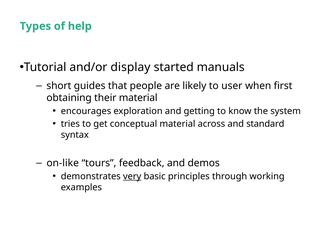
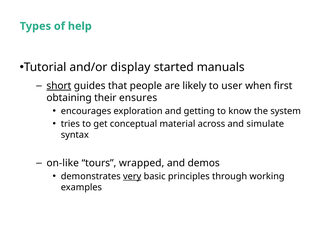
short underline: none -> present
their material: material -> ensures
standard: standard -> simulate
feedback: feedback -> wrapped
